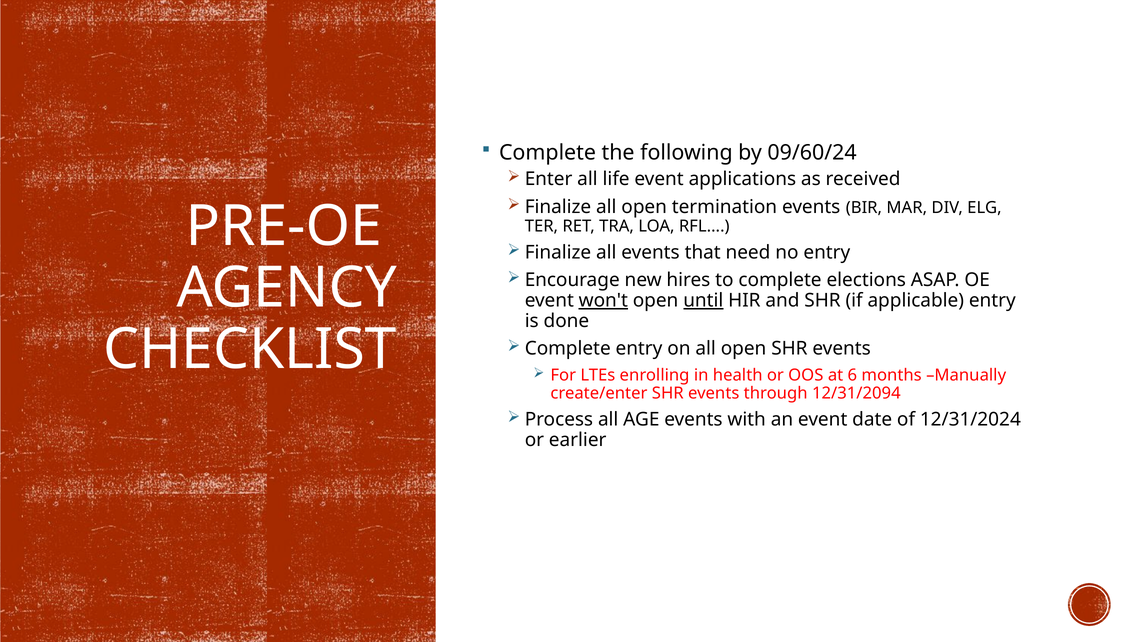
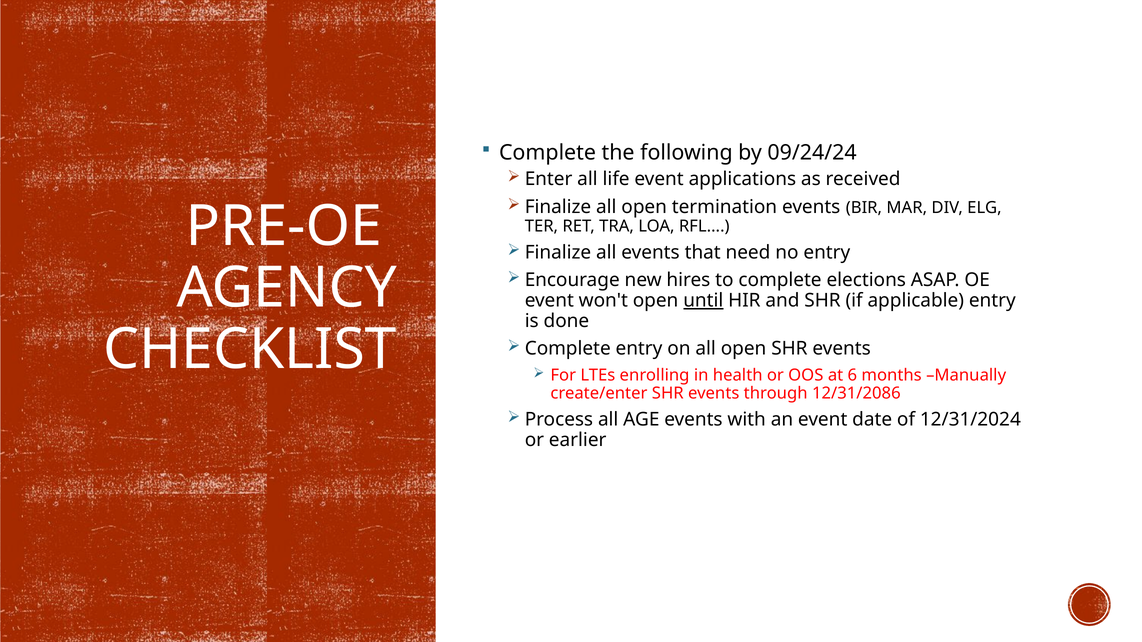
09/60/24: 09/60/24 -> 09/24/24
won't underline: present -> none
12/31/2094: 12/31/2094 -> 12/31/2086
